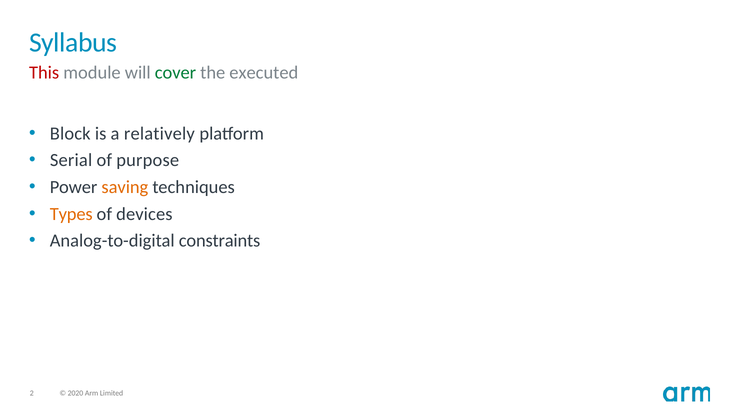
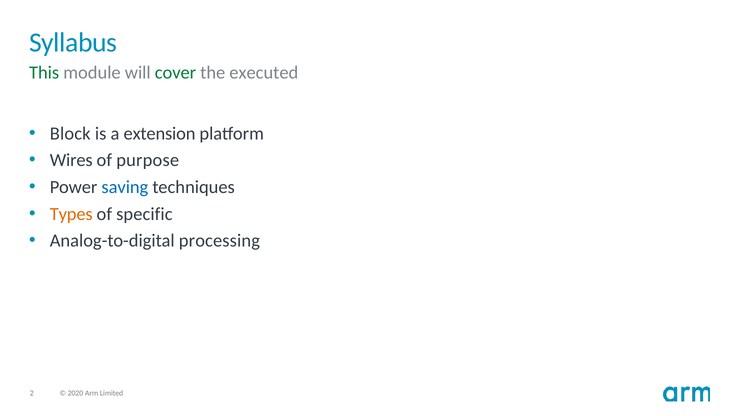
This colour: red -> green
relatively: relatively -> extension
Serial: Serial -> Wires
saving colour: orange -> blue
devices: devices -> specific
constraints: constraints -> processing
